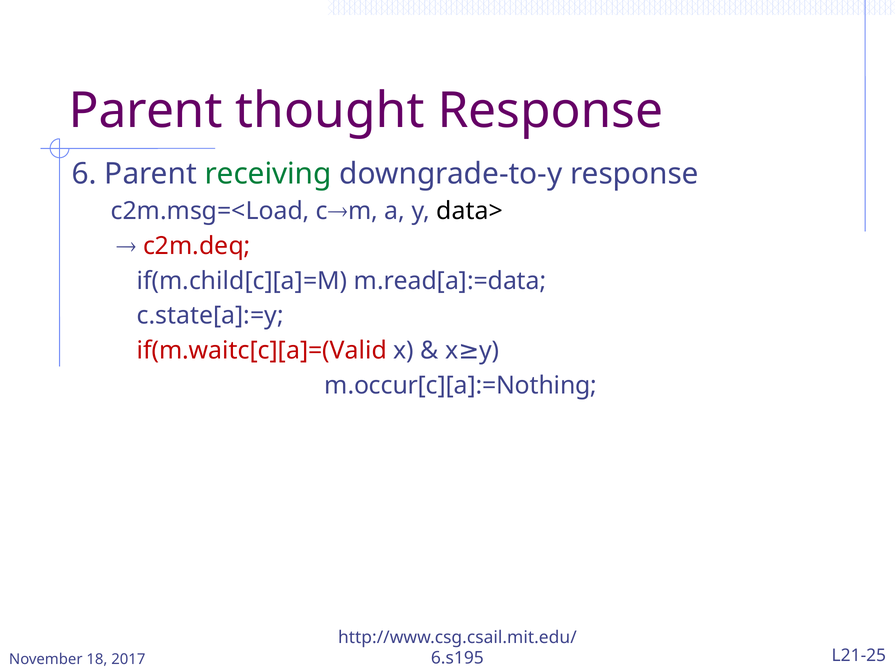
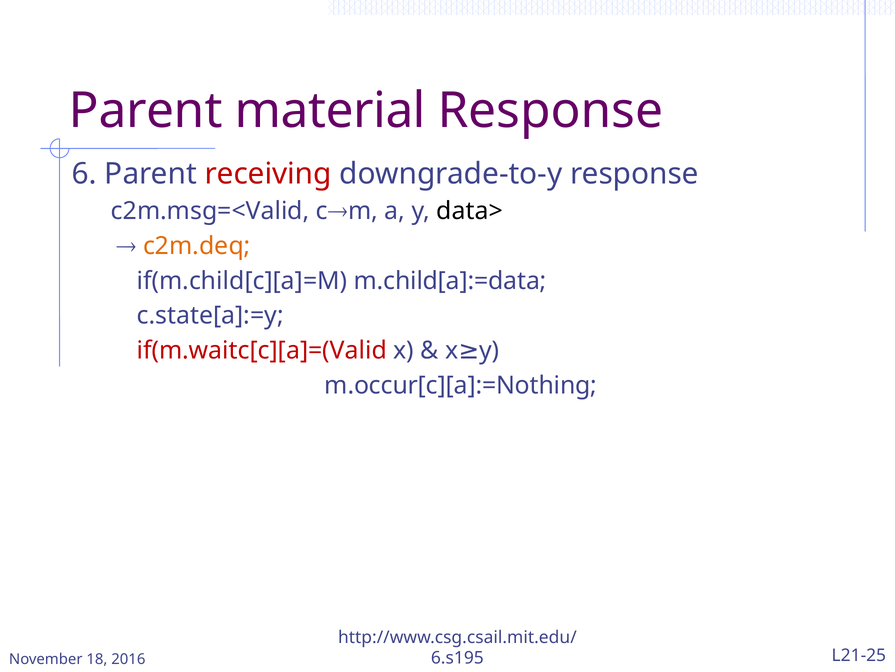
thought: thought -> material
receiving colour: green -> red
c2m.msg=<Load: c2m.msg=<Load -> c2m.msg=<Valid
c2m.deq colour: red -> orange
m.read[a]:=data: m.read[a]:=data -> m.child[a]:=data
2017: 2017 -> 2016
